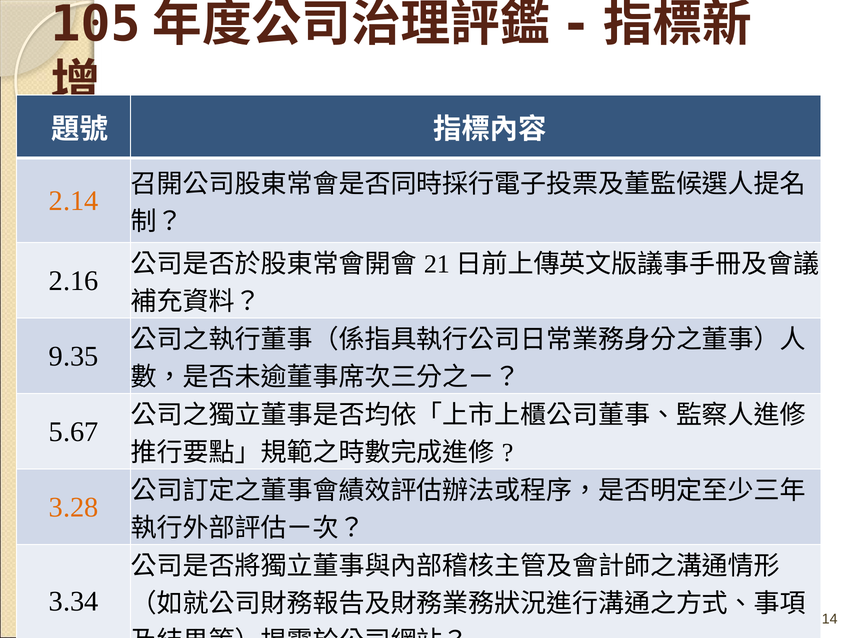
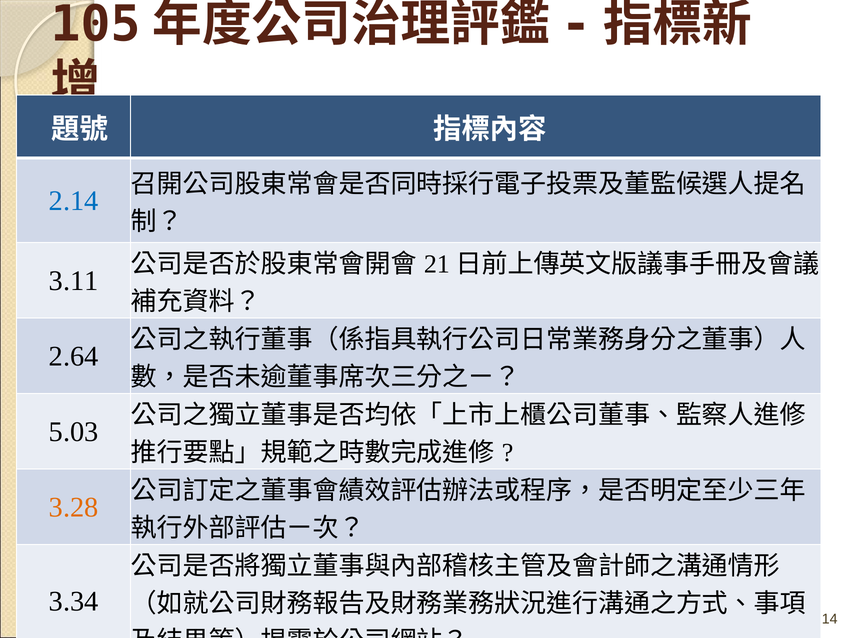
2.14 colour: orange -> blue
2.16: 2.16 -> 3.11
9.35: 9.35 -> 2.64
5.67: 5.67 -> 5.03
